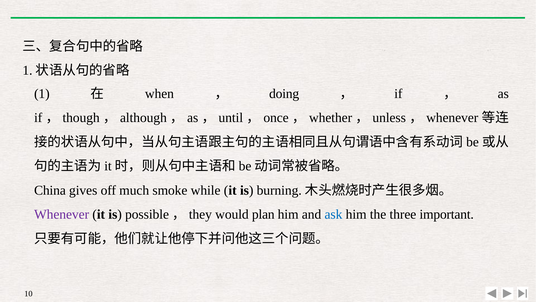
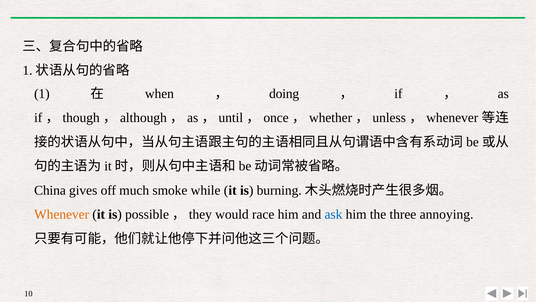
Whenever at (62, 214) colour: purple -> orange
plan: plan -> race
important: important -> annoying
